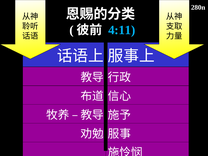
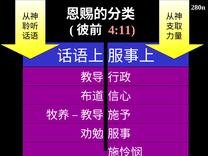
4:11 colour: light blue -> pink
